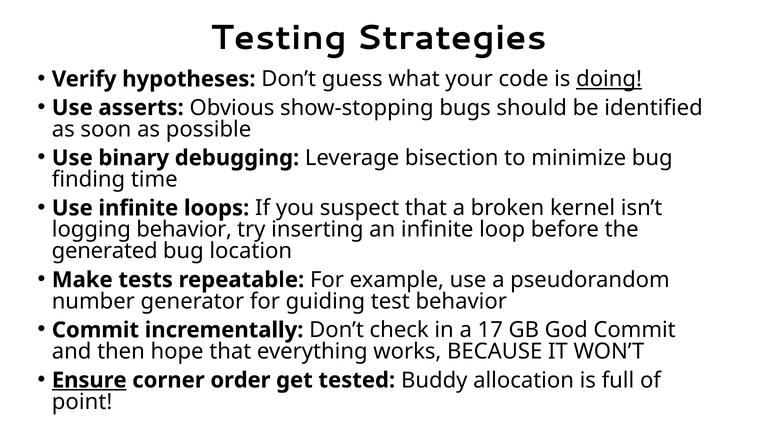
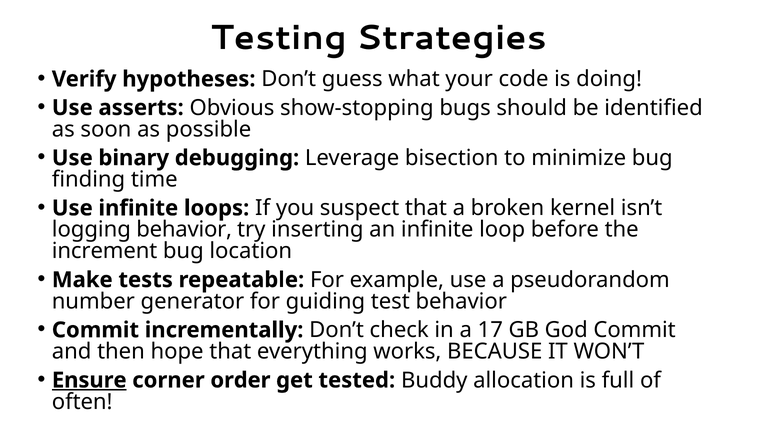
doing underline: present -> none
generated: generated -> increment
point: point -> often
